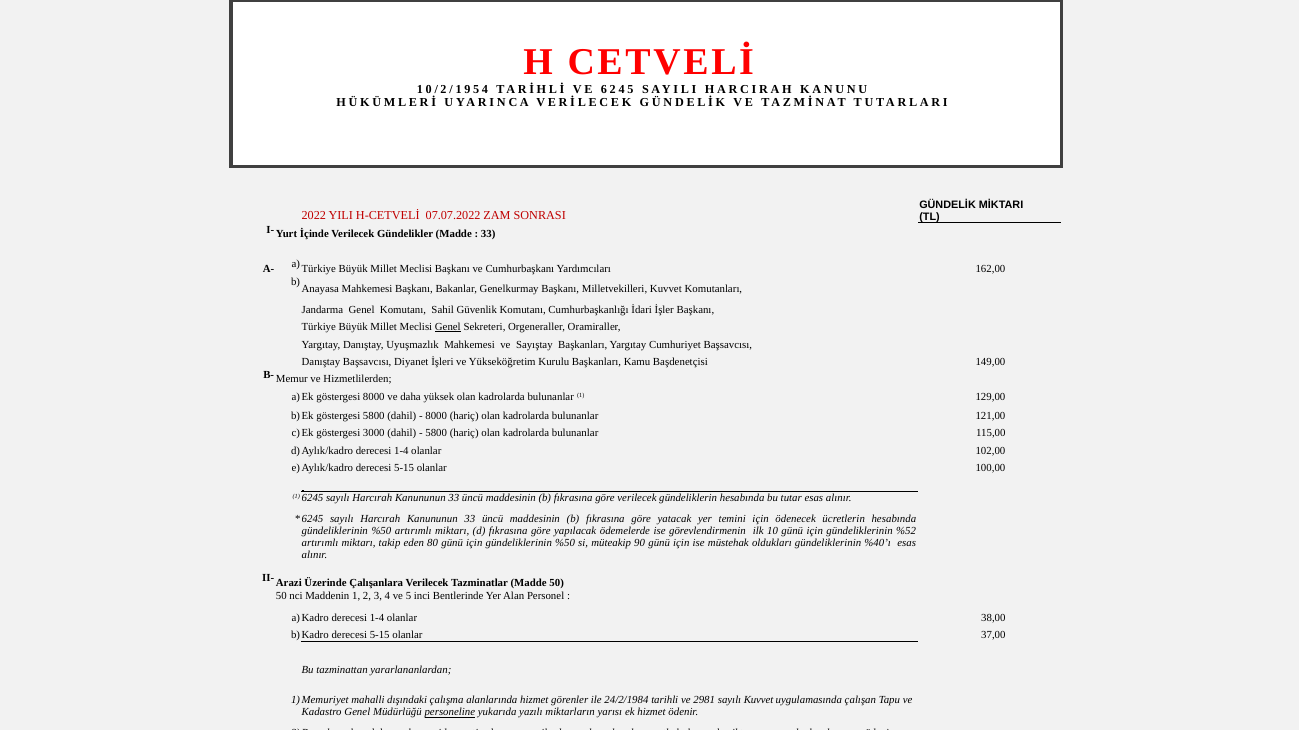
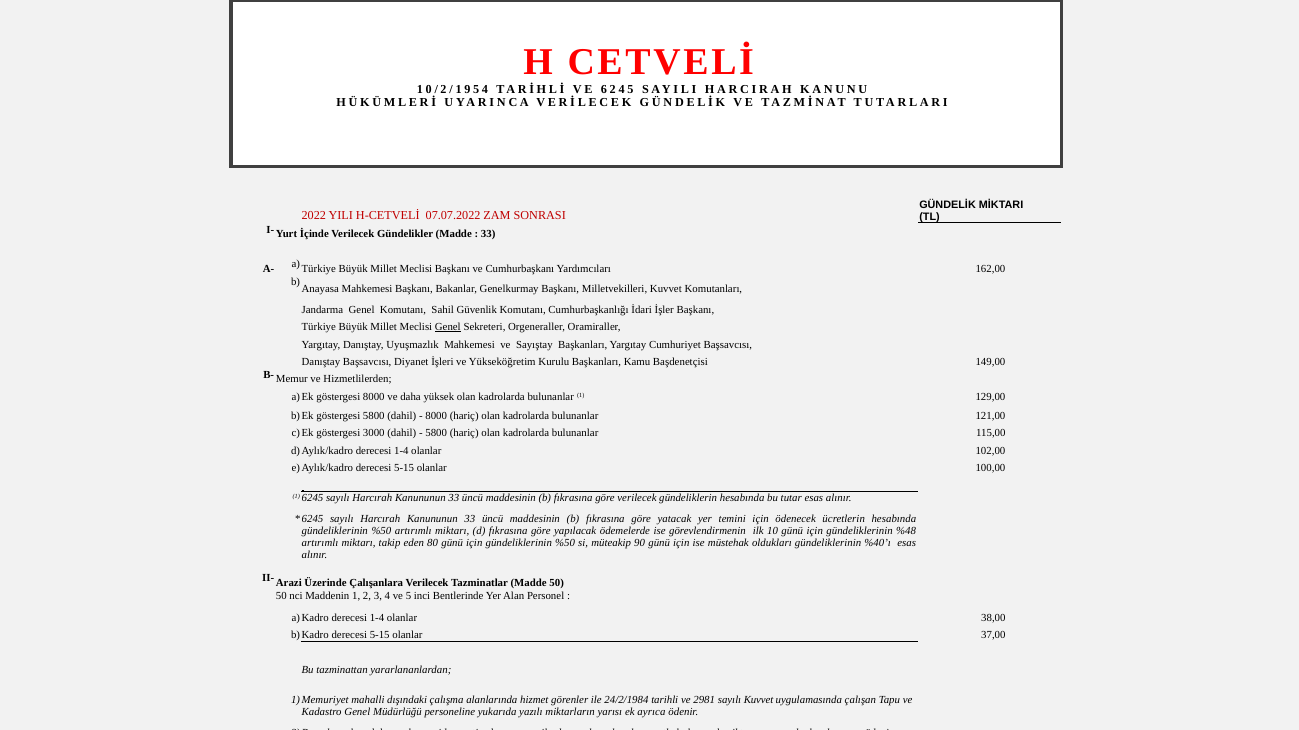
%52: %52 -> %48
personeline underline: present -> none
ek hizmet: hizmet -> ayrıca
